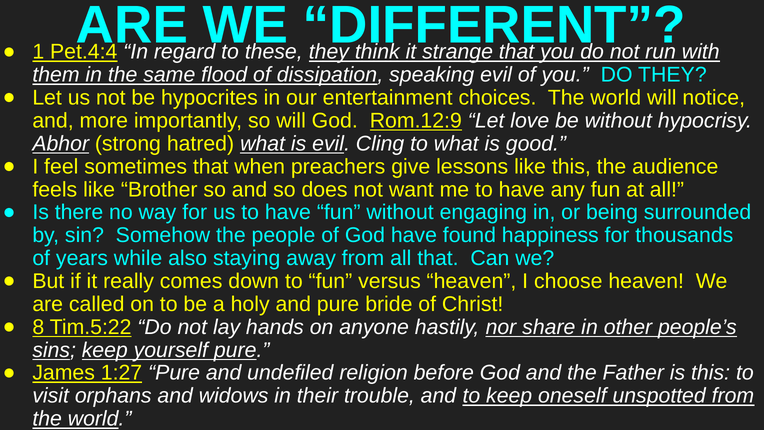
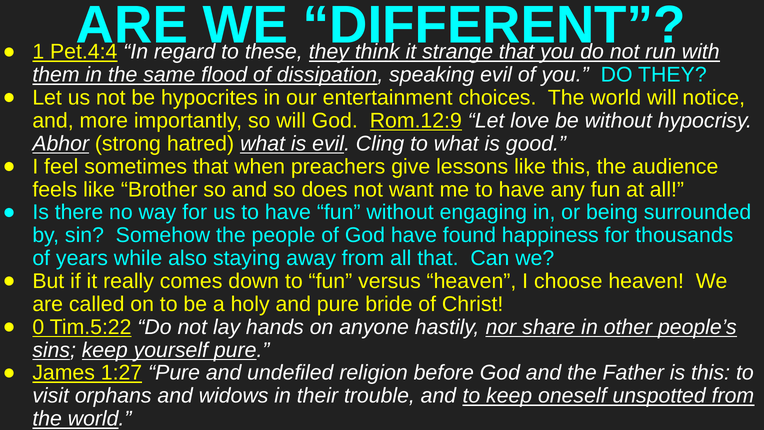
8: 8 -> 0
